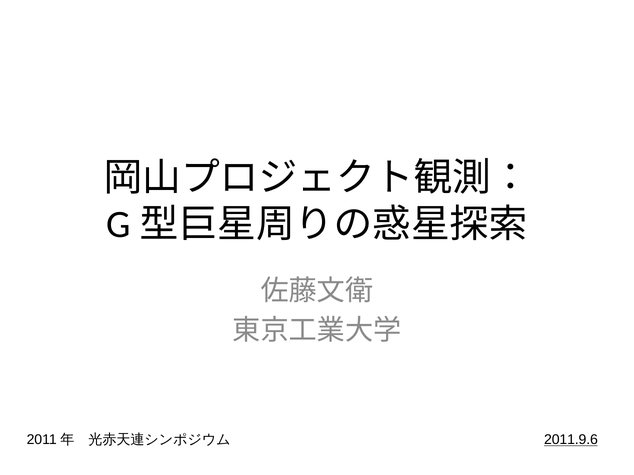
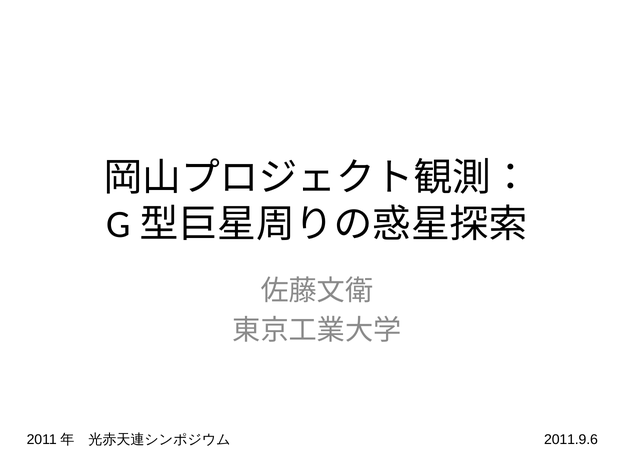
2011.9.6 underline: present -> none
